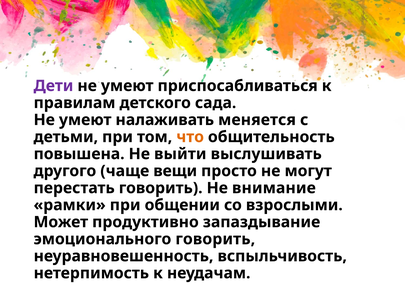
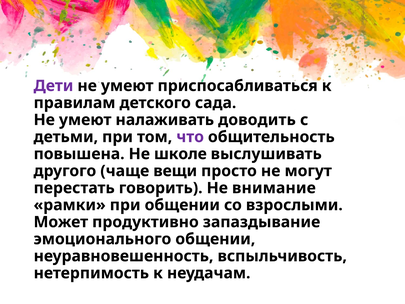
меняется: меняется -> доводить
что colour: orange -> purple
выйти: выйти -> школе
эмоционального говорить: говорить -> общении
